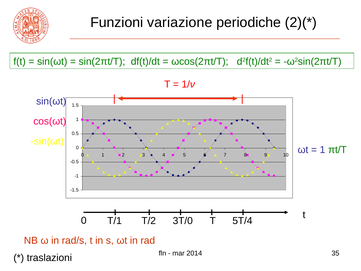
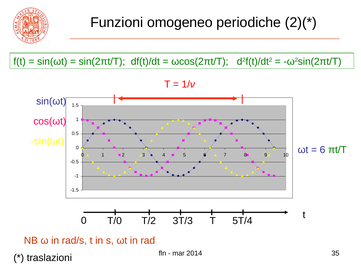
variazione: variazione -> omogeneo
1 at (323, 150): 1 -> 6
T/1: T/1 -> T/0
3T/0: 3T/0 -> 3T/3
